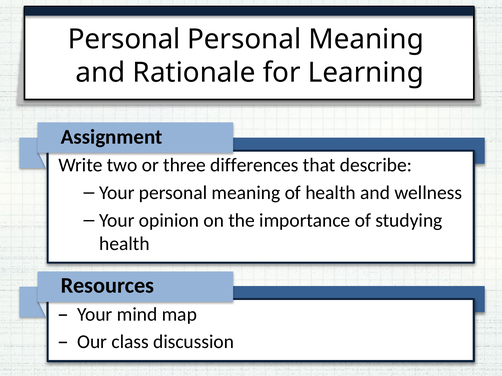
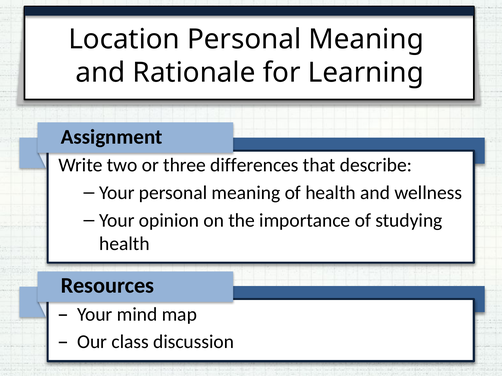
Personal at (124, 39): Personal -> Location
